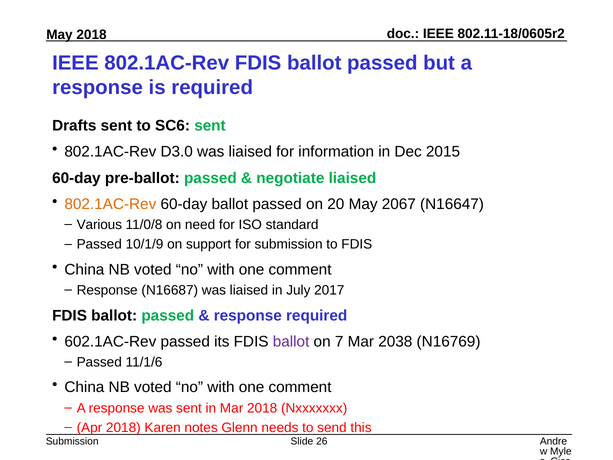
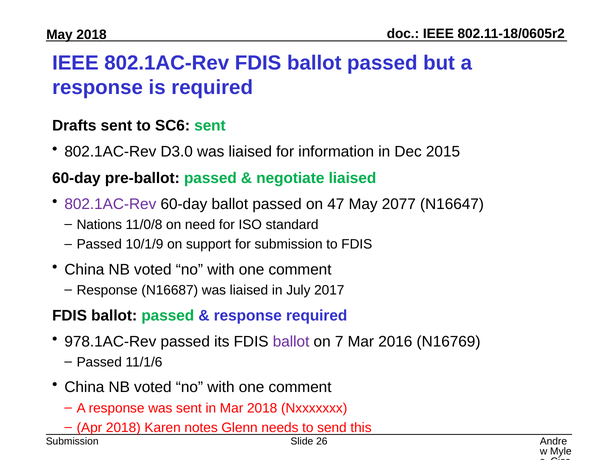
802.1AC-Rev at (110, 204) colour: orange -> purple
20: 20 -> 47
2067: 2067 -> 2077
Various: Various -> Nations
602.1AC-Rev: 602.1AC-Rev -> 978.1AC-Rev
2038: 2038 -> 2016
